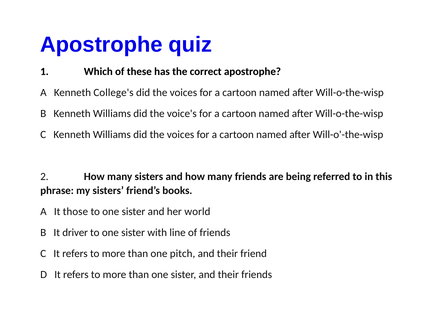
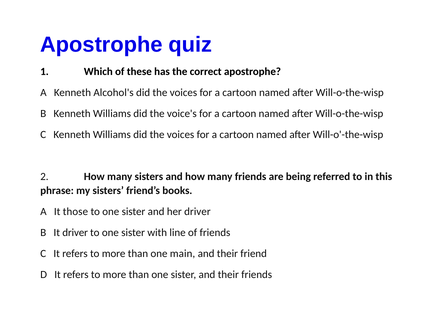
College's: College's -> Alcohol's
her world: world -> driver
pitch: pitch -> main
